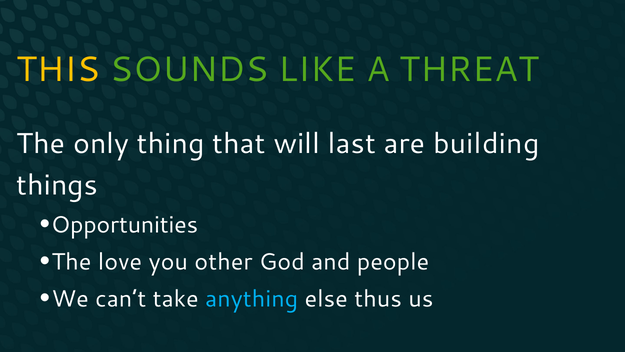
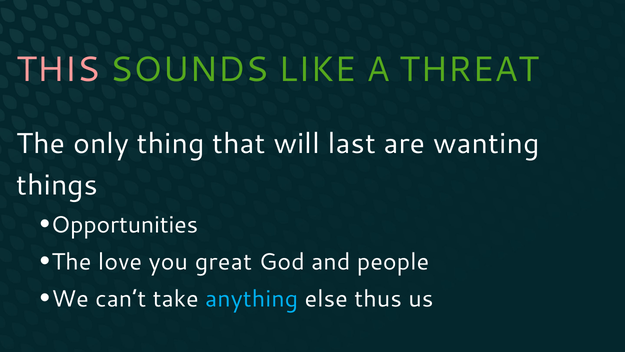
THIS colour: yellow -> pink
building: building -> wanting
other: other -> great
